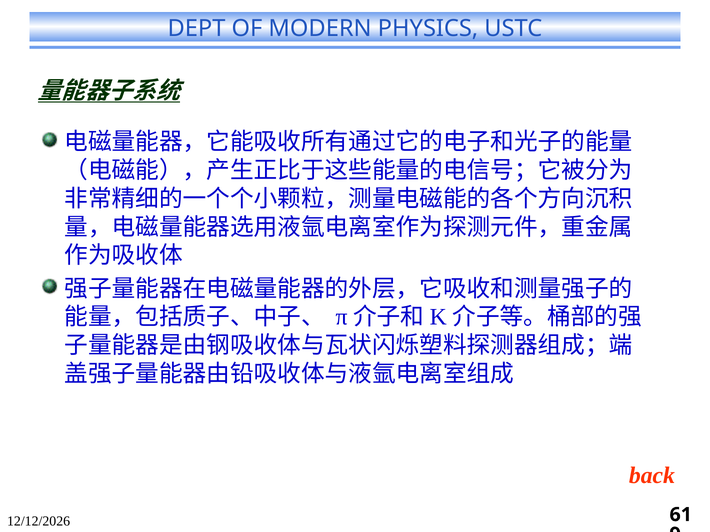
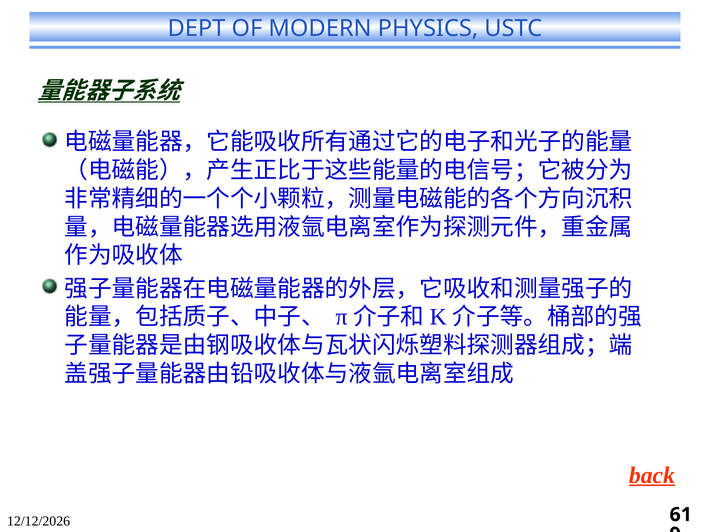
back underline: none -> present
